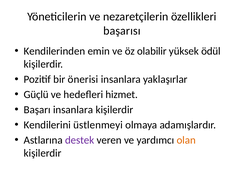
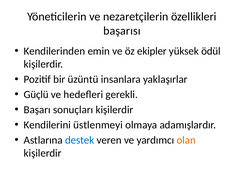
olabilir: olabilir -> ekipler
önerisi: önerisi -> üzüntü
hizmet: hizmet -> gerekli
Başarı insanlara: insanlara -> sonuçları
destek colour: purple -> blue
